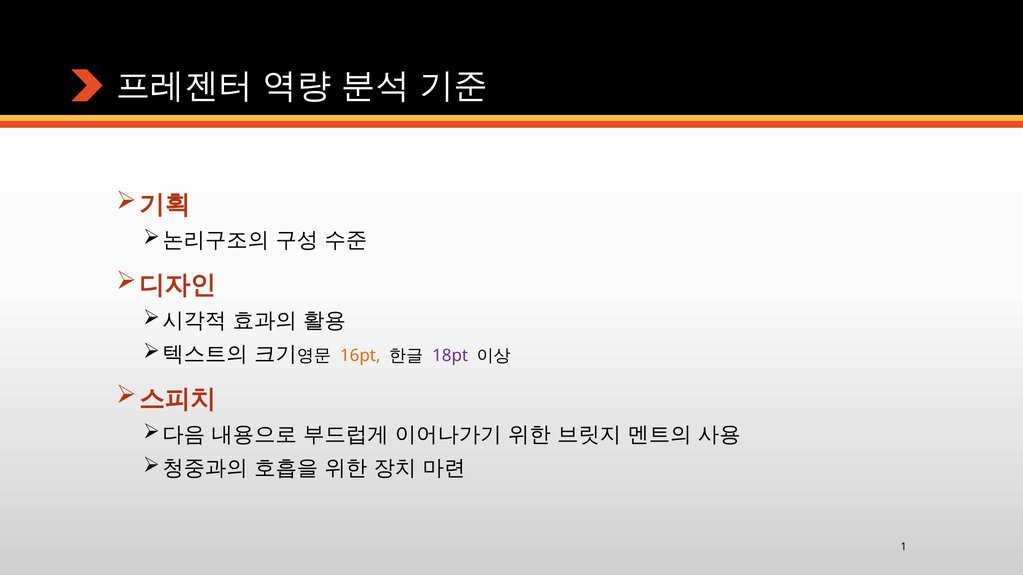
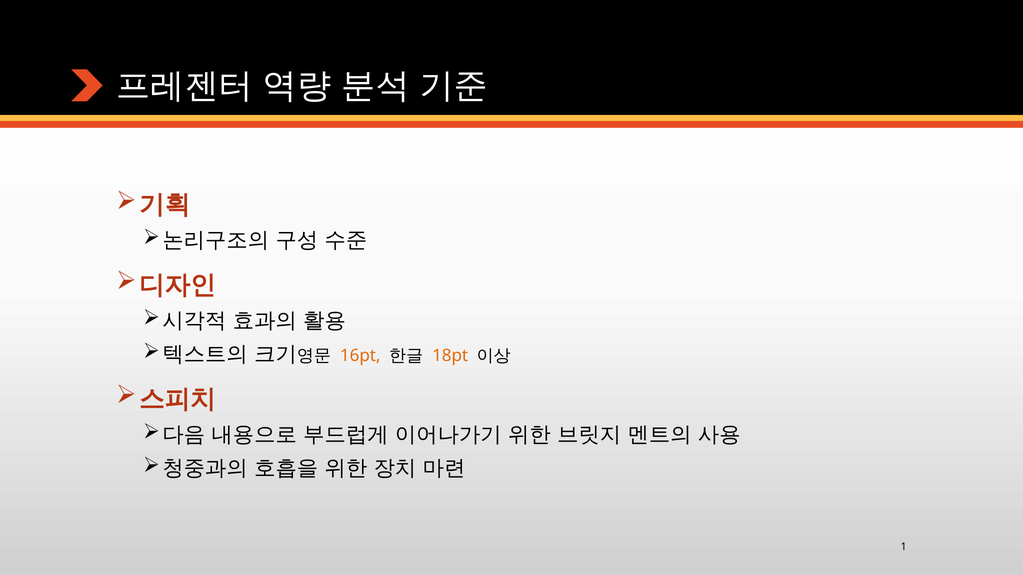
18pt colour: purple -> orange
